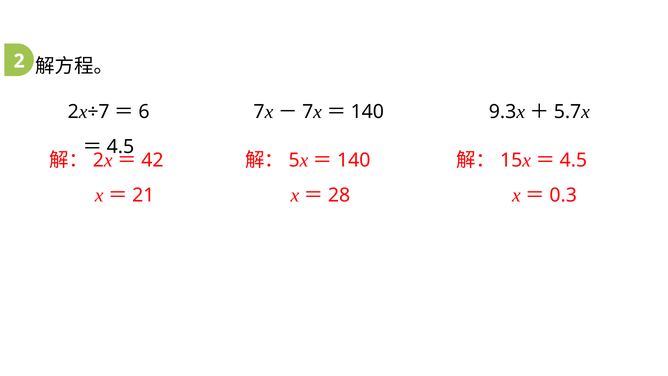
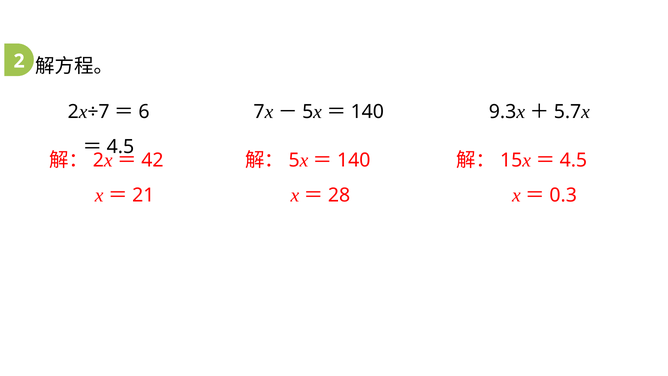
7 at (308, 112): 7 -> 5
